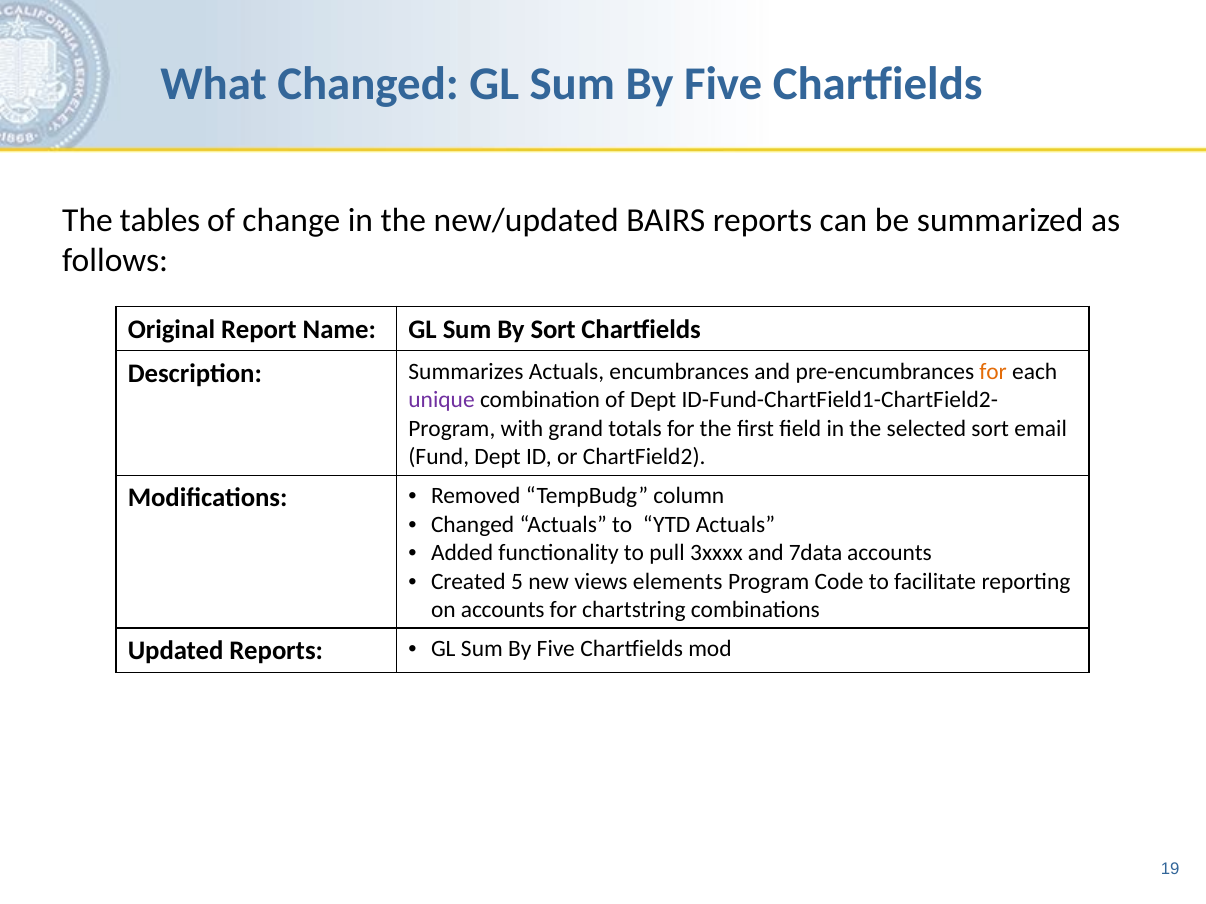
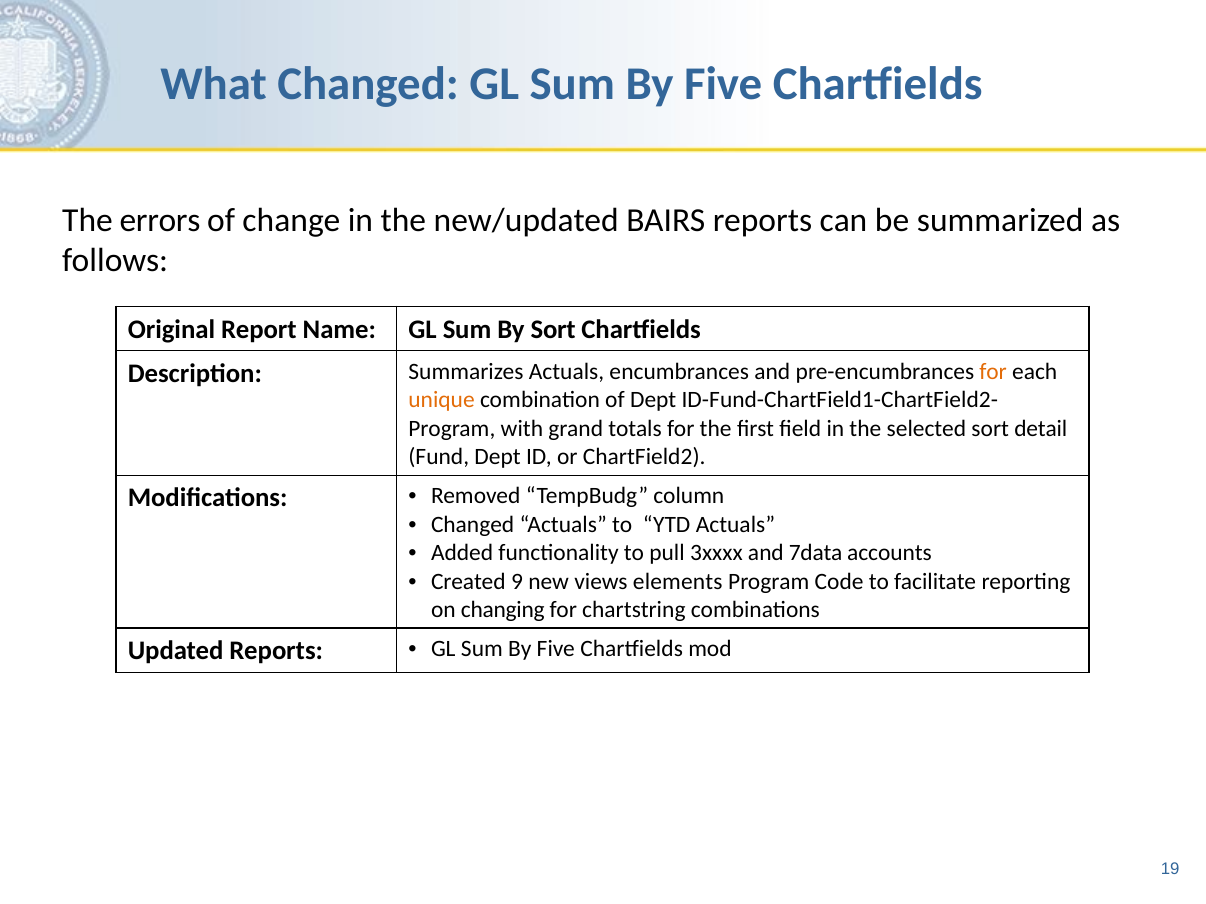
tables: tables -> errors
unique colour: purple -> orange
email: email -> detail
5: 5 -> 9
on accounts: accounts -> changing
